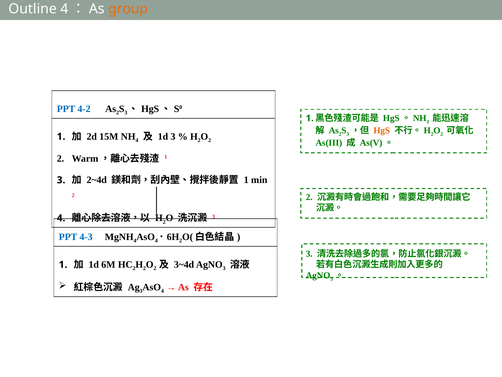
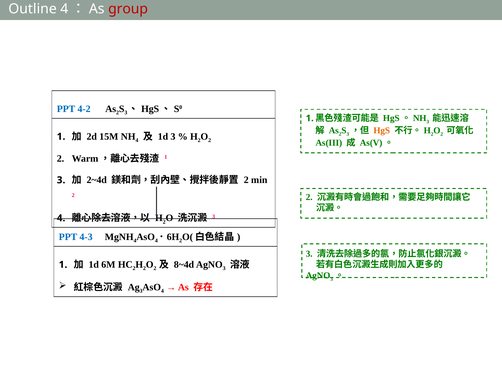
group colour: orange -> red
1 at (246, 180): 1 -> 2
3~4d: 3~4d -> 8~4d
